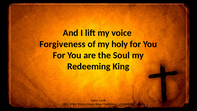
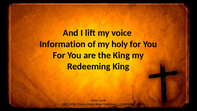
Forgiveness: Forgiveness -> Information
the Soul: Soul -> King
